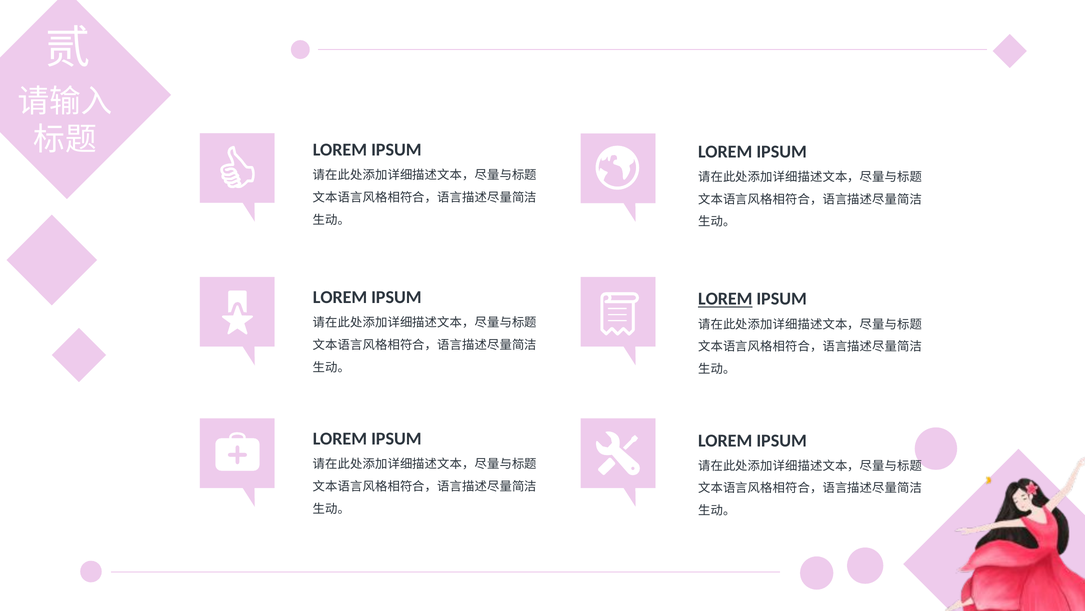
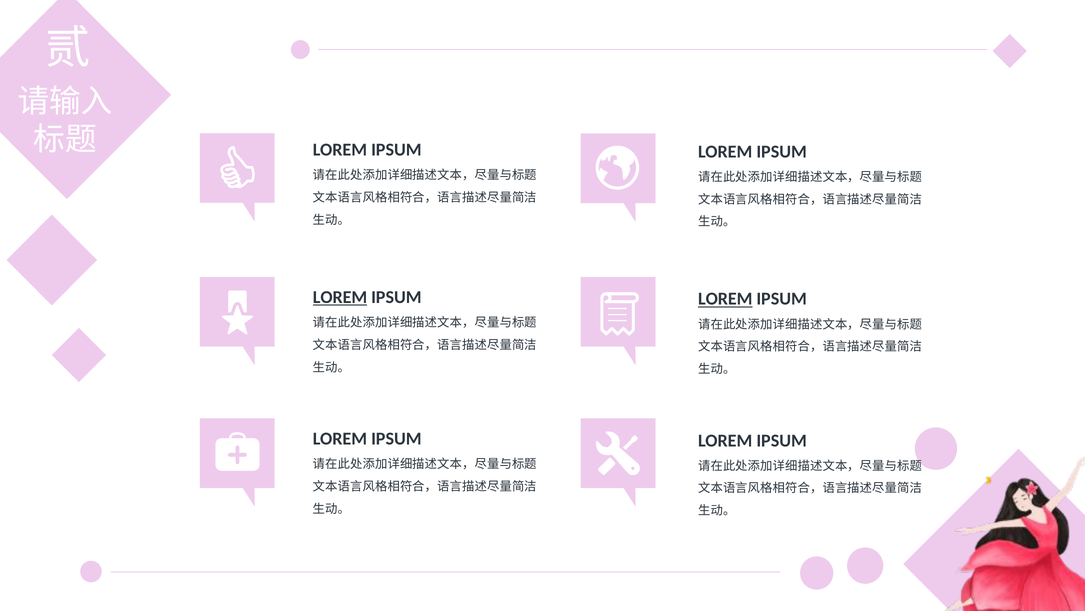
LOREM at (340, 297) underline: none -> present
